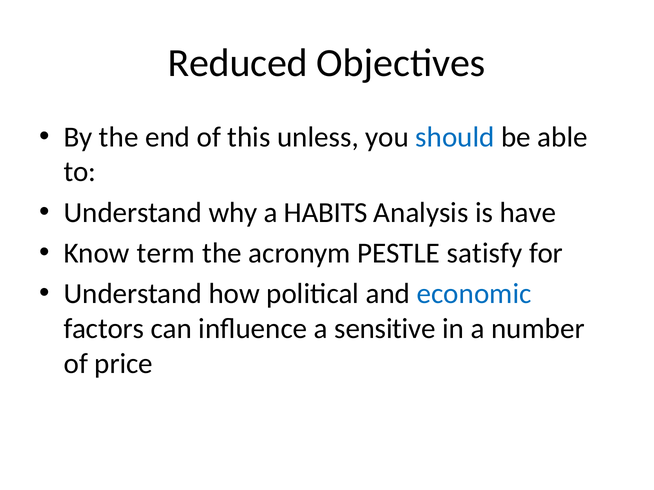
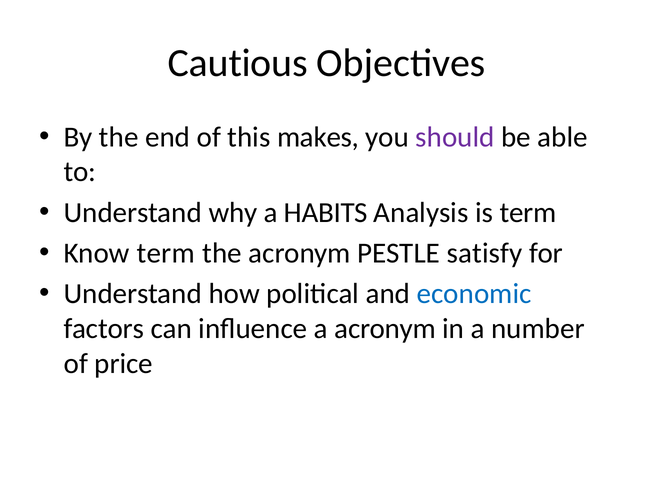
Reduced: Reduced -> Cautious
unless: unless -> makes
should colour: blue -> purple
is have: have -> term
a sensitive: sensitive -> acronym
